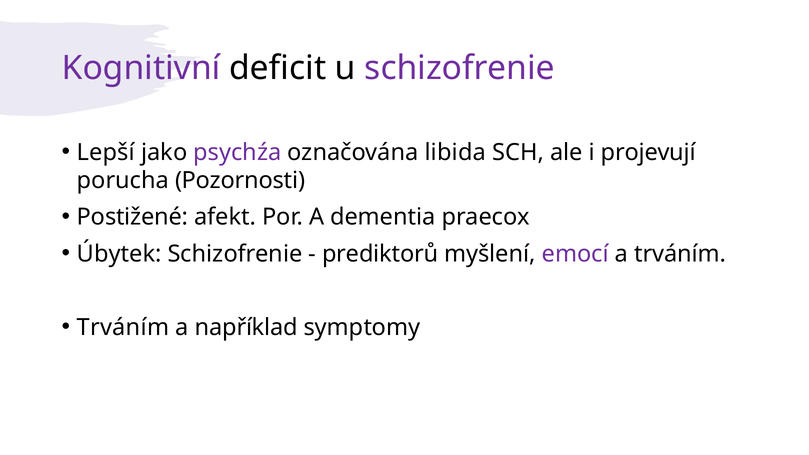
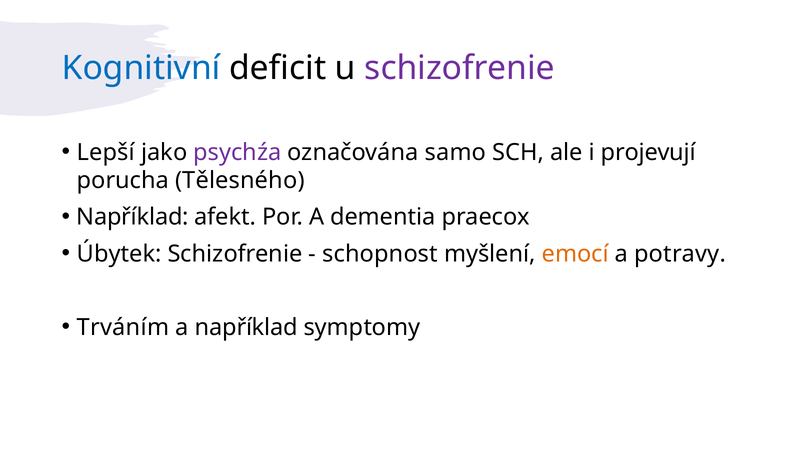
Kognitivní colour: purple -> blue
libida: libida -> samo
Pozornosti: Pozornosti -> Tělesného
Postižené at (133, 217): Postižené -> Například
prediktorů: prediktorů -> schopnost
emocí colour: purple -> orange
a trváním: trváním -> potravy
